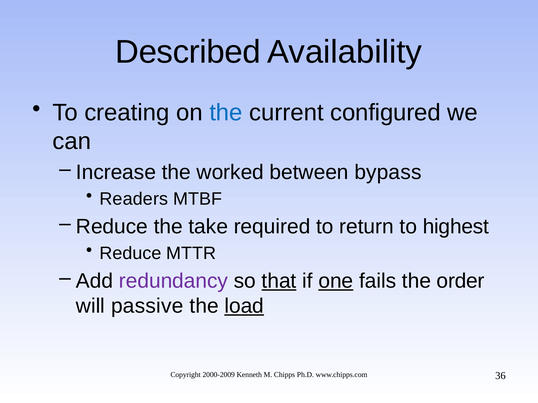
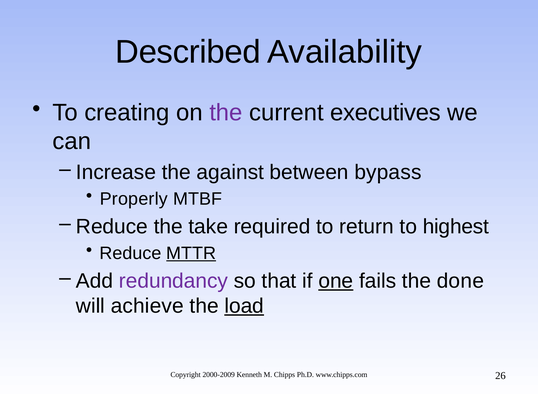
the at (226, 113) colour: blue -> purple
configured: configured -> executives
worked: worked -> against
Readers: Readers -> Properly
MTTR underline: none -> present
that underline: present -> none
order: order -> done
passive: passive -> achieve
36: 36 -> 26
